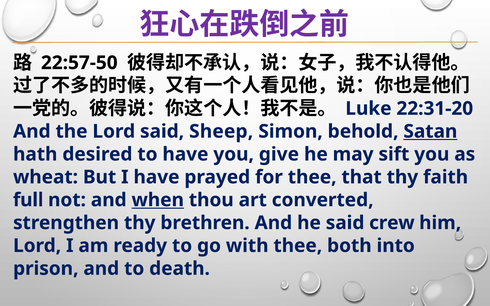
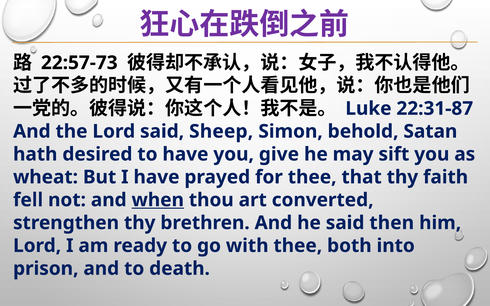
22:57-50: 22:57-50 -> 22:57-73
22:31-20: 22:31-20 -> 22:31-87
Satan underline: present -> none
full: full -> fell
crew: crew -> then
